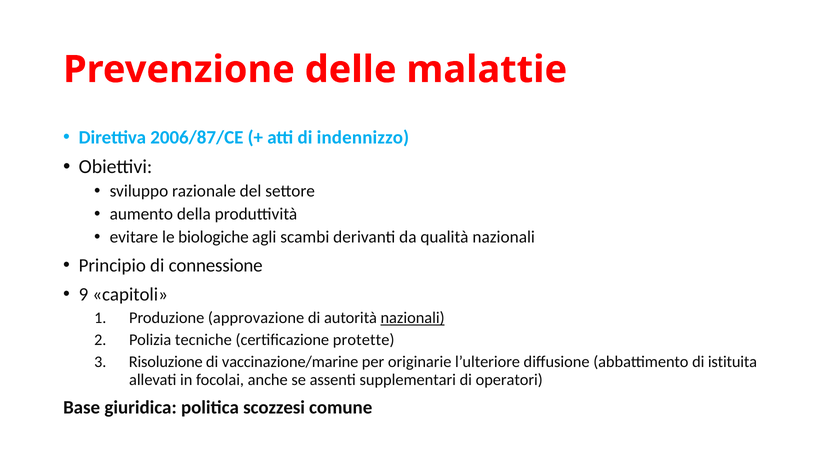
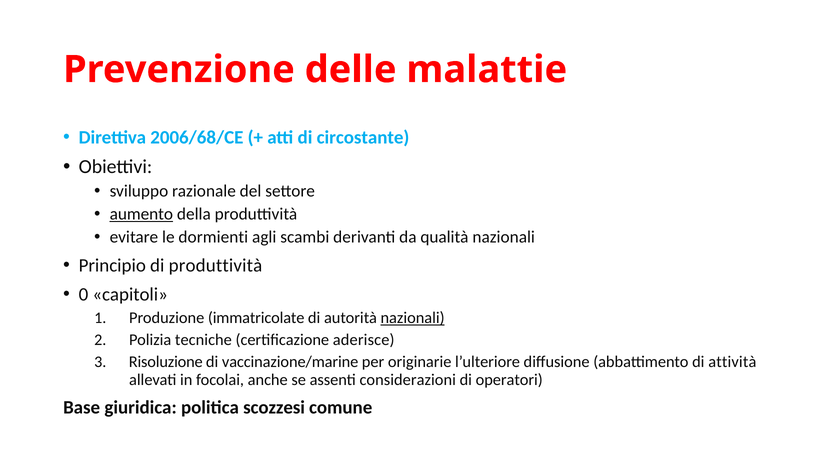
2006/87/CE: 2006/87/CE -> 2006/68/CE
indennizzo: indennizzo -> circostante
aumento underline: none -> present
biologiche: biologiche -> dormienti
di connessione: connessione -> produttività
9: 9 -> 0
approvazione: approvazione -> immatricolate
protette: protette -> aderisce
istituita: istituita -> attività
supplementari: supplementari -> considerazioni
